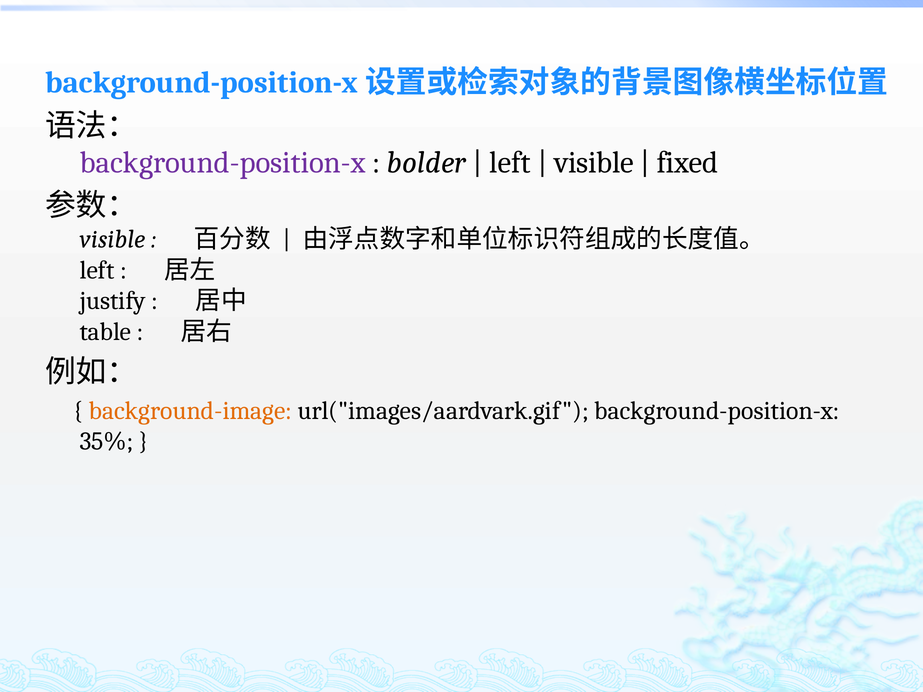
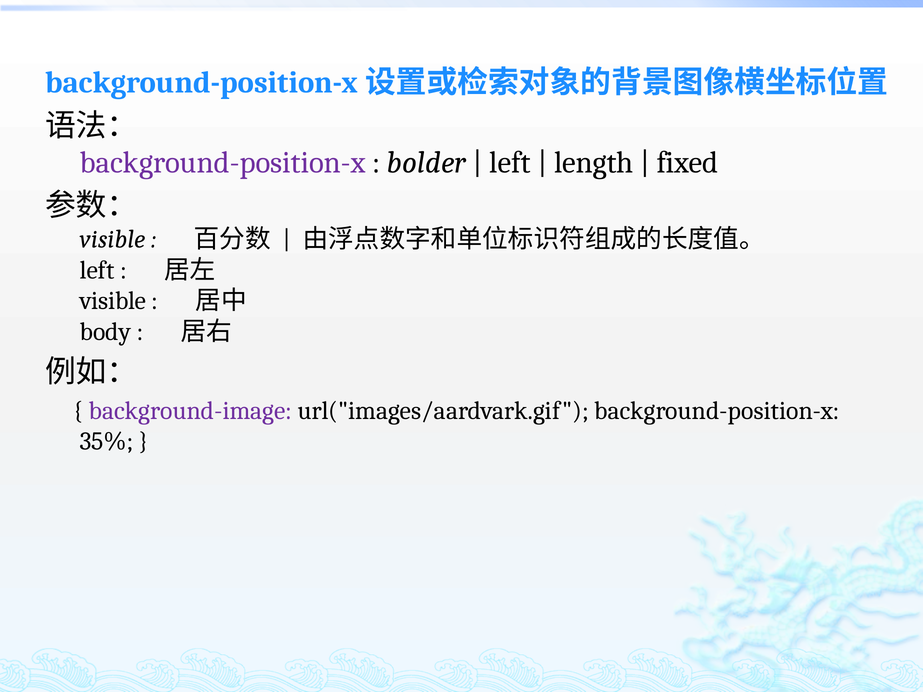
visible at (594, 163): visible -> length
justify at (113, 301): justify -> visible
table: table -> body
background-image colour: orange -> purple
